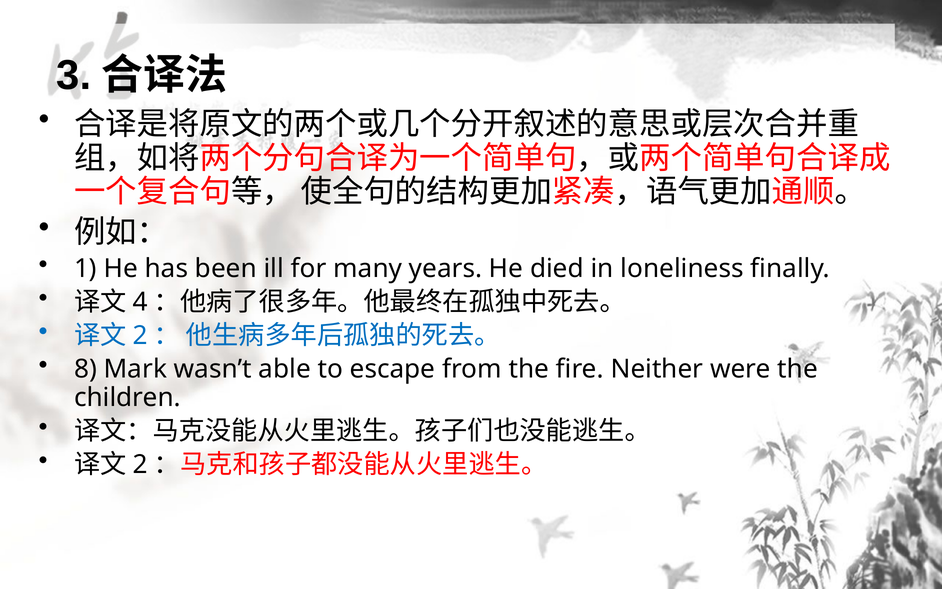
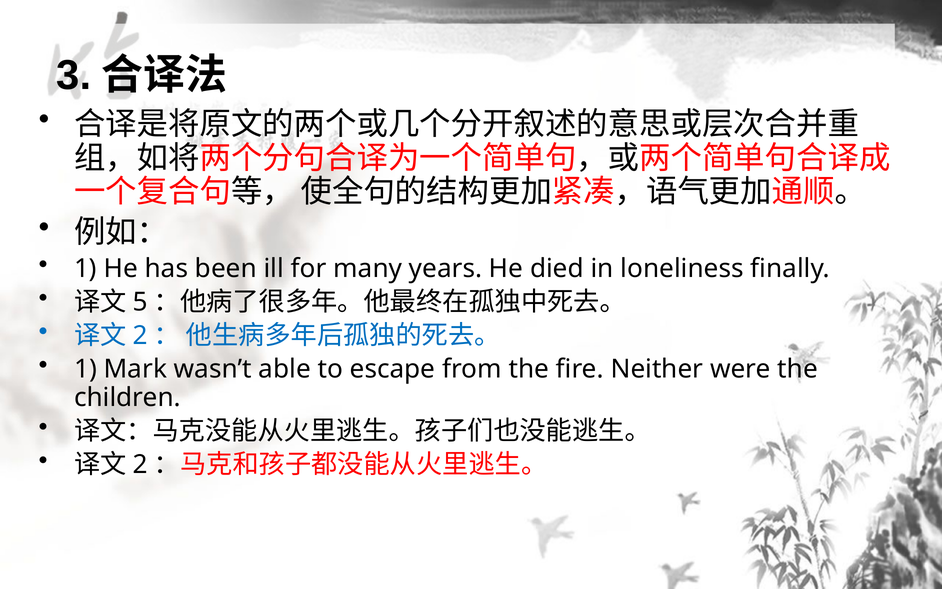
4: 4 -> 5
8 at (85, 369): 8 -> 1
